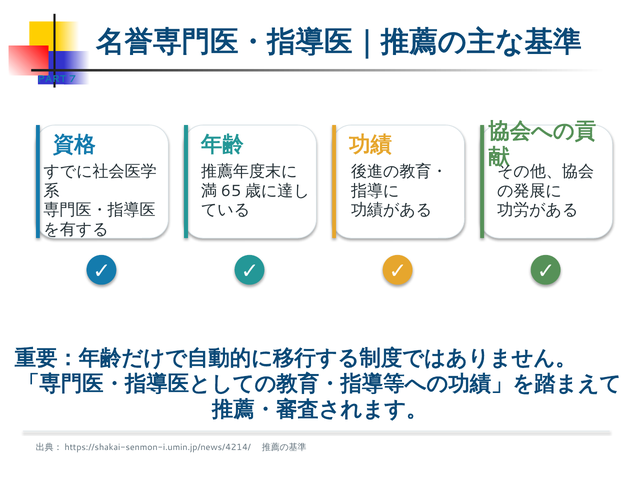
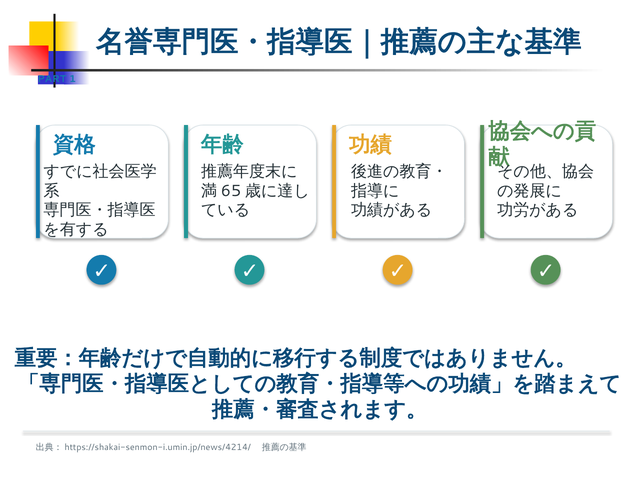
7: 7 -> 1
